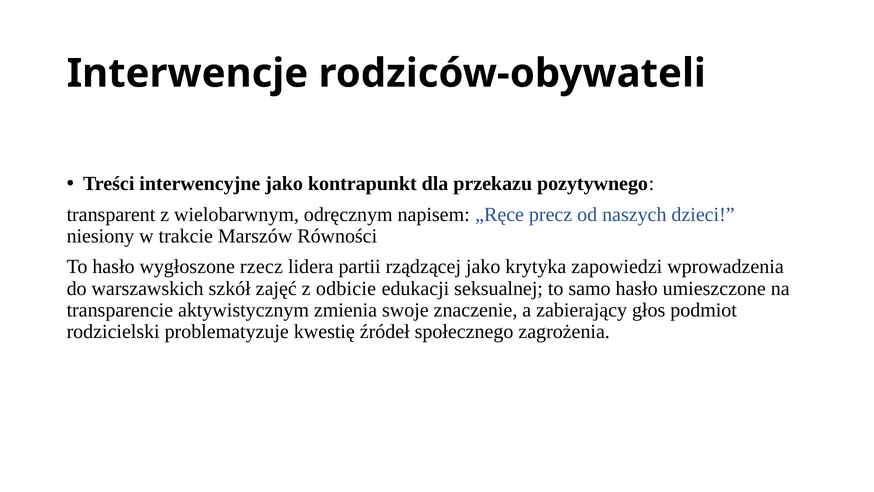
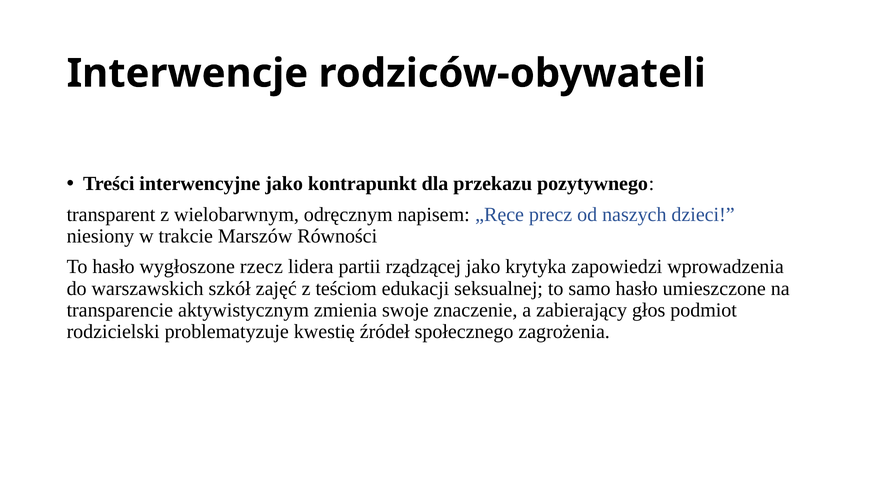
odbicie: odbicie -> teściom
